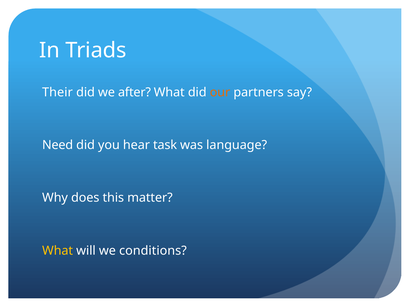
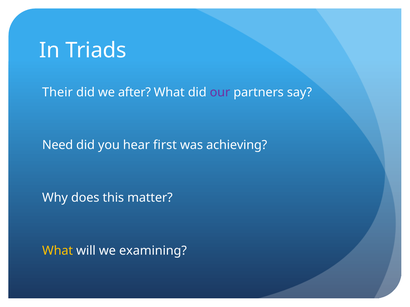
our colour: orange -> purple
task: task -> first
language: language -> achieving
conditions: conditions -> examining
